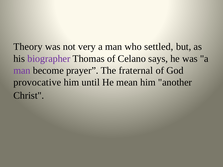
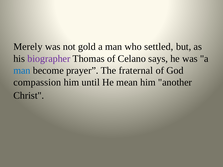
Theory: Theory -> Merely
very: very -> gold
man at (22, 71) colour: purple -> blue
provocative: provocative -> compassion
